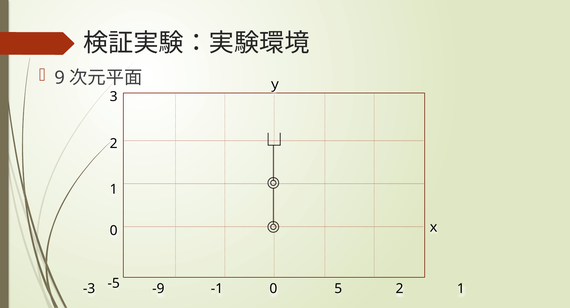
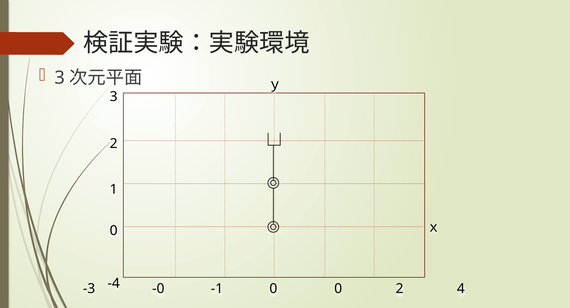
9 at (60, 78): 9 -> 3
-5: -5 -> -4
-9: -9 -> -0
0 5: 5 -> 0
1 at (461, 289): 1 -> 4
